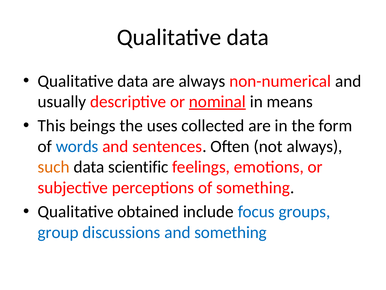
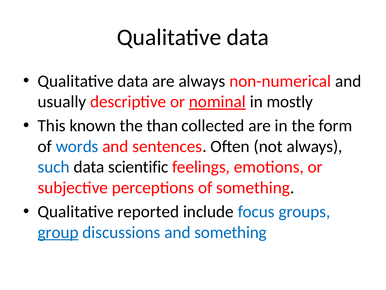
means: means -> mostly
beings: beings -> known
uses: uses -> than
such colour: orange -> blue
obtained: obtained -> reported
group underline: none -> present
